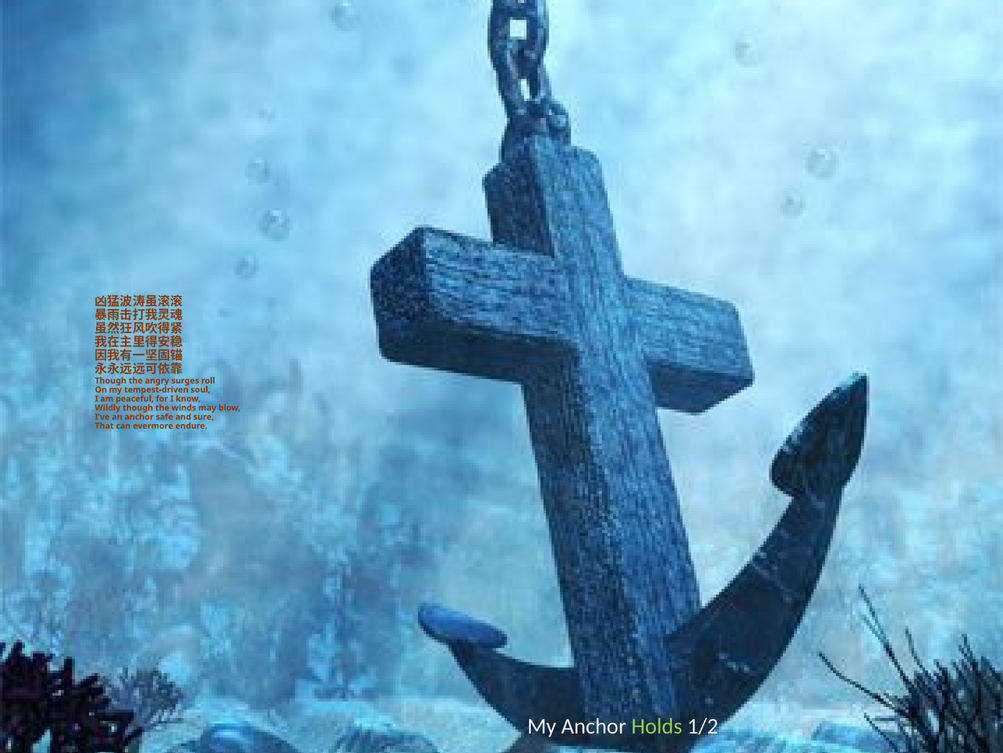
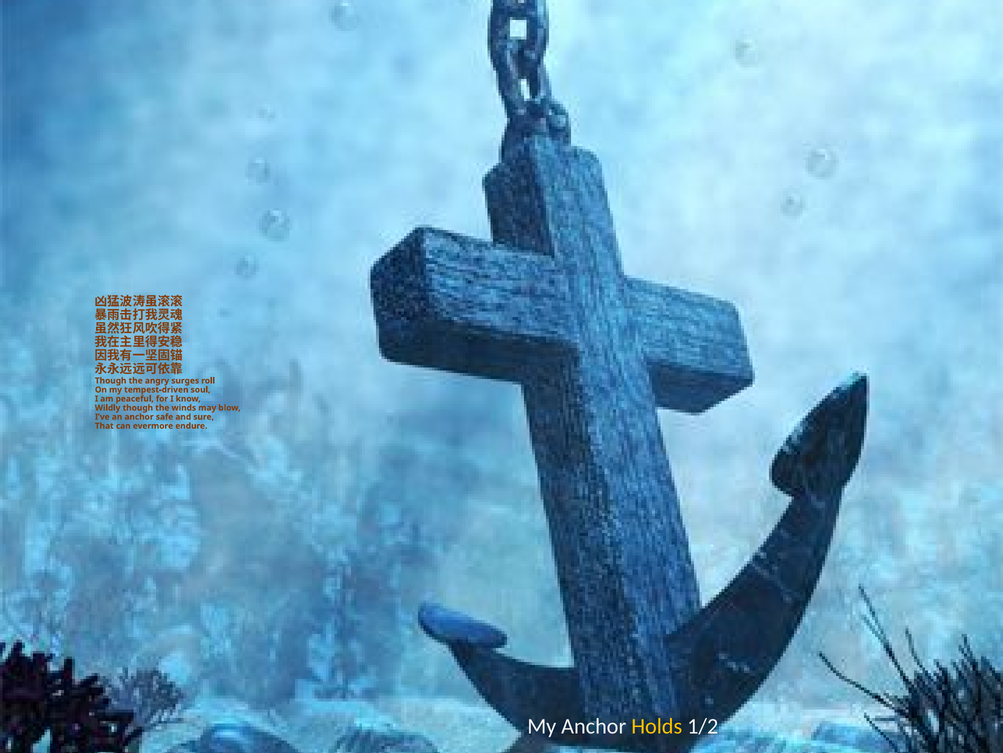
Holds colour: light green -> yellow
